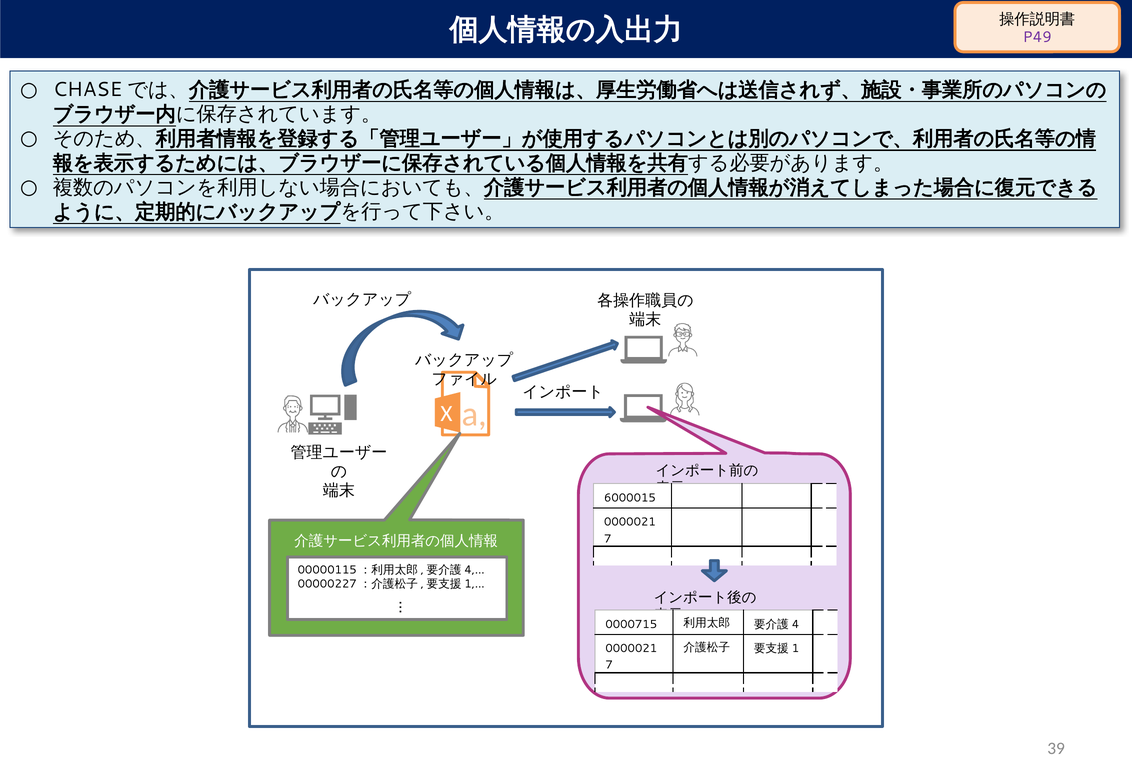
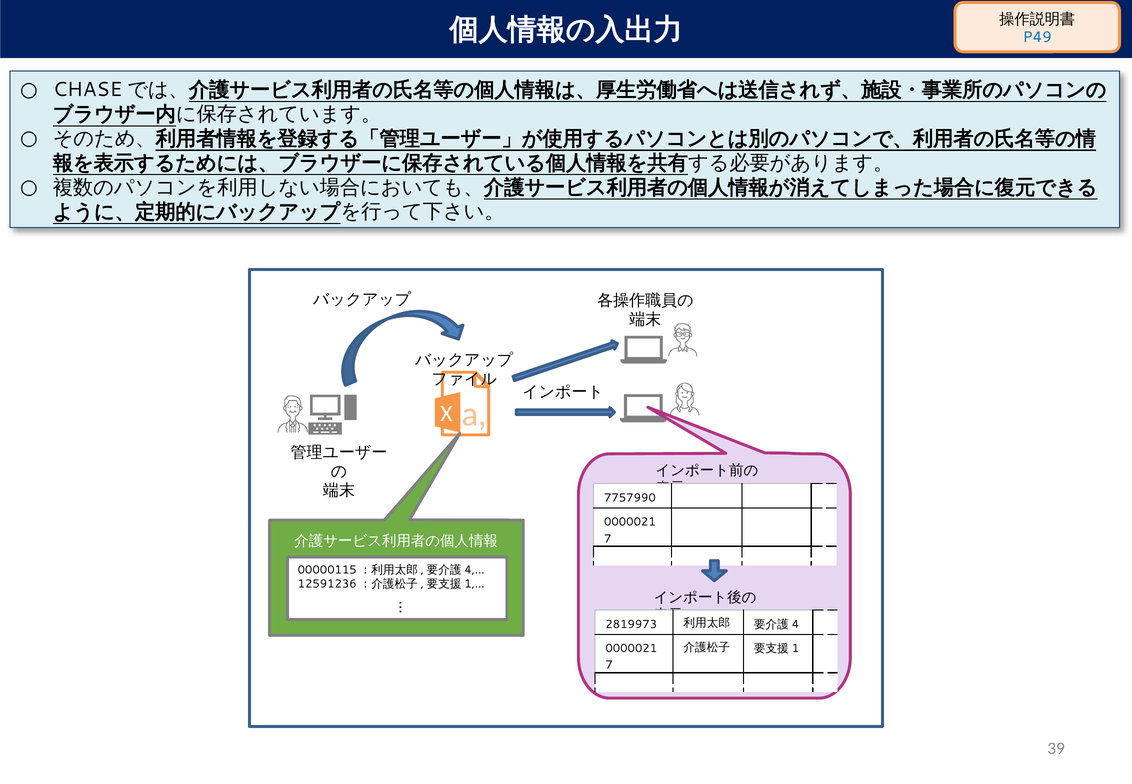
P49 colour: purple -> blue
6000015: 6000015 -> 7757990
00000227: 00000227 -> 12591236
0000715: 0000715 -> 2819973
